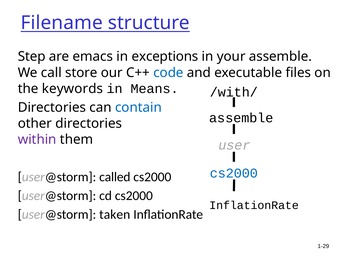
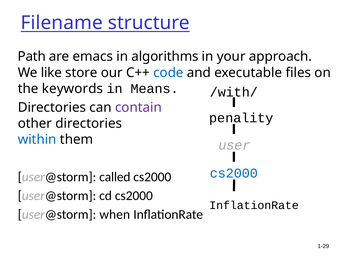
Step: Step -> Path
exceptions: exceptions -> algorithms
your assemble: assemble -> approach
call: call -> like
contain colour: blue -> purple
assemble at (241, 118): assemble -> penality
within colour: purple -> blue
taken: taken -> when
